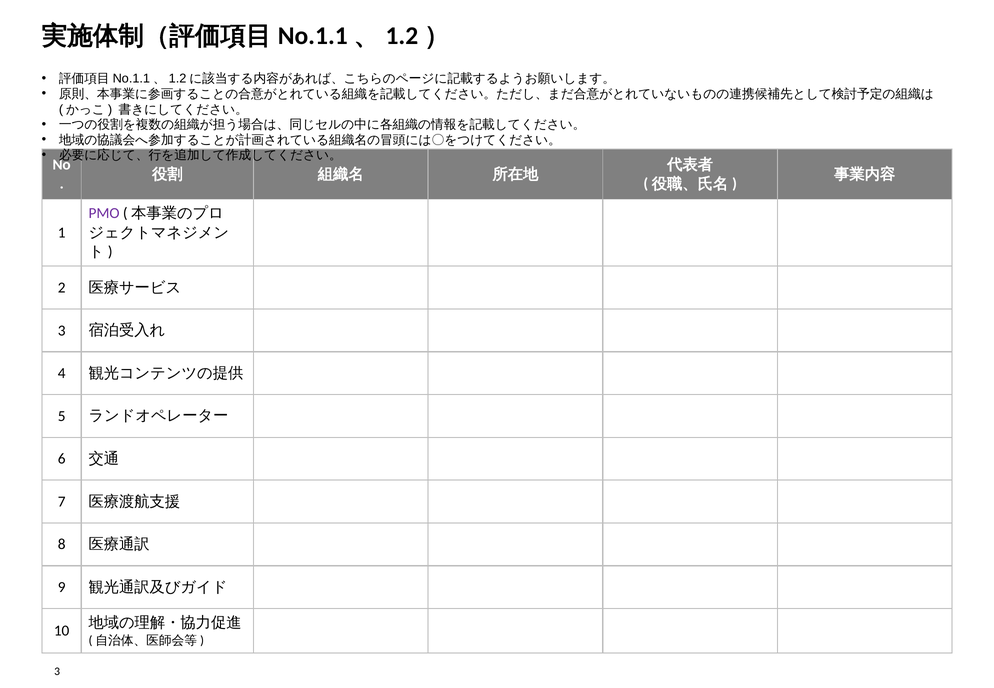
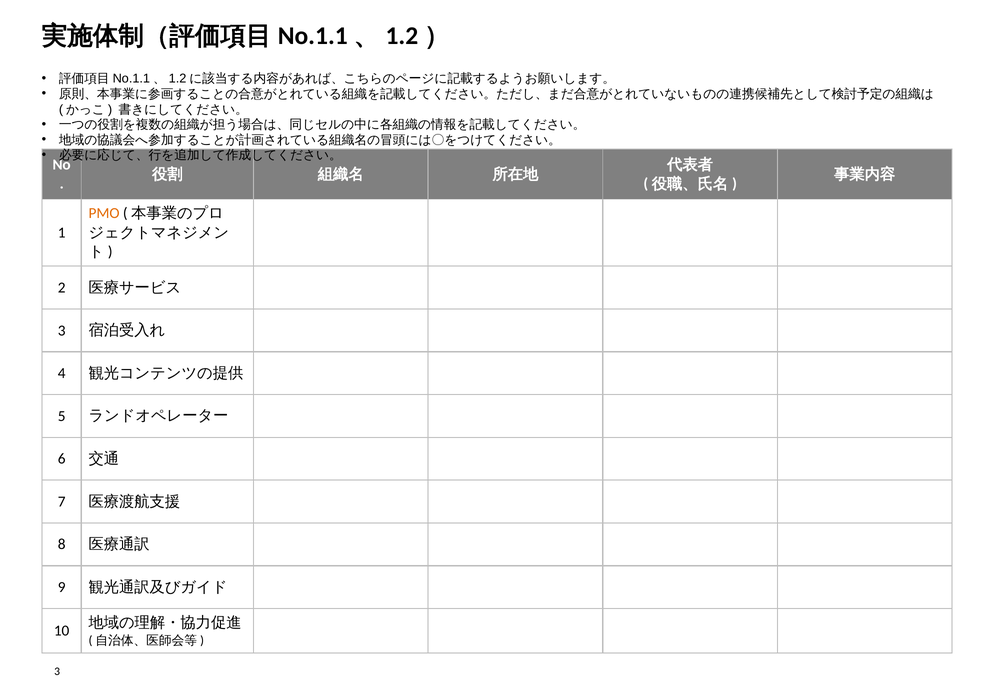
PMO colour: purple -> orange
